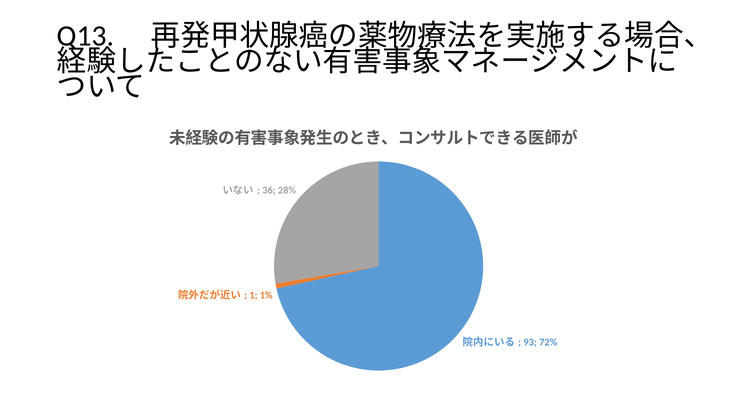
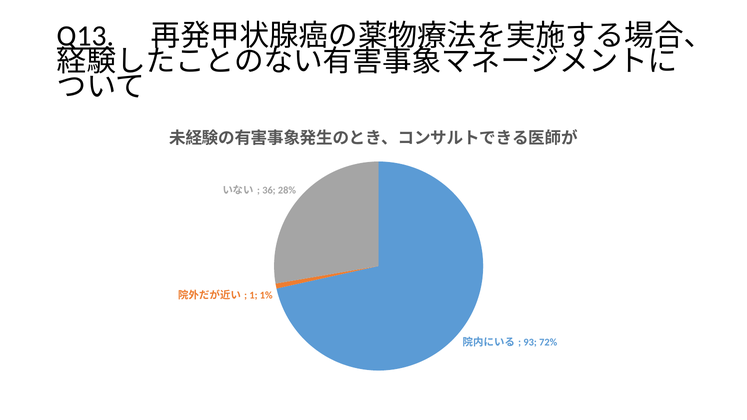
Q13 underline: none -> present
